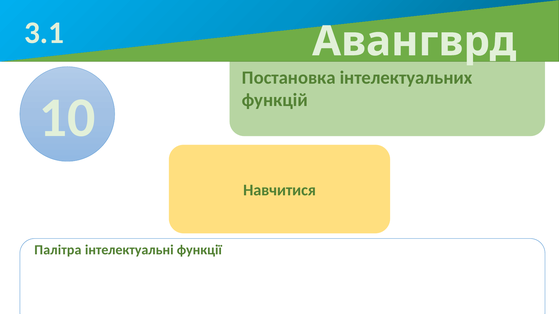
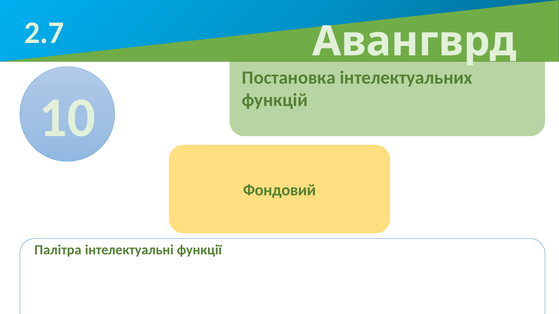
3.1: 3.1 -> 2.7
Навчитися: Навчитися -> Фондовий
